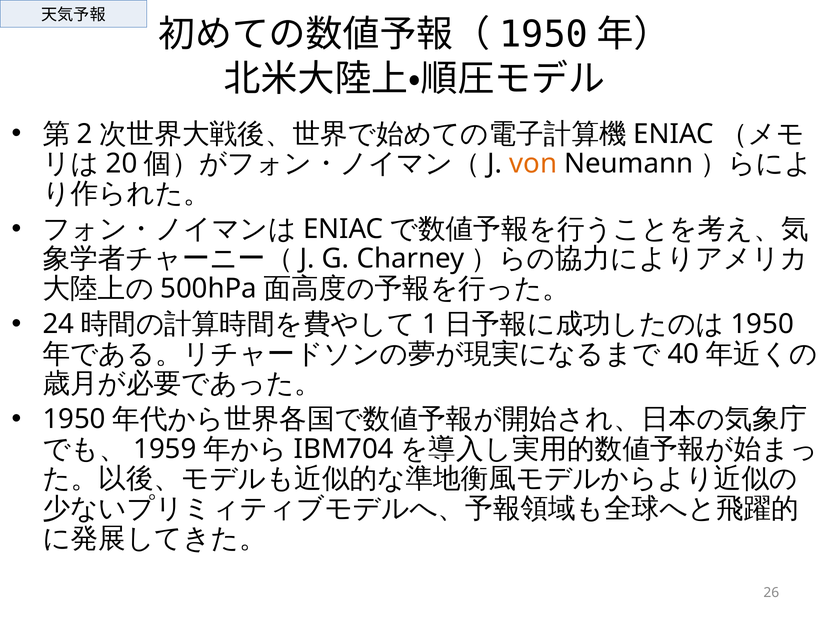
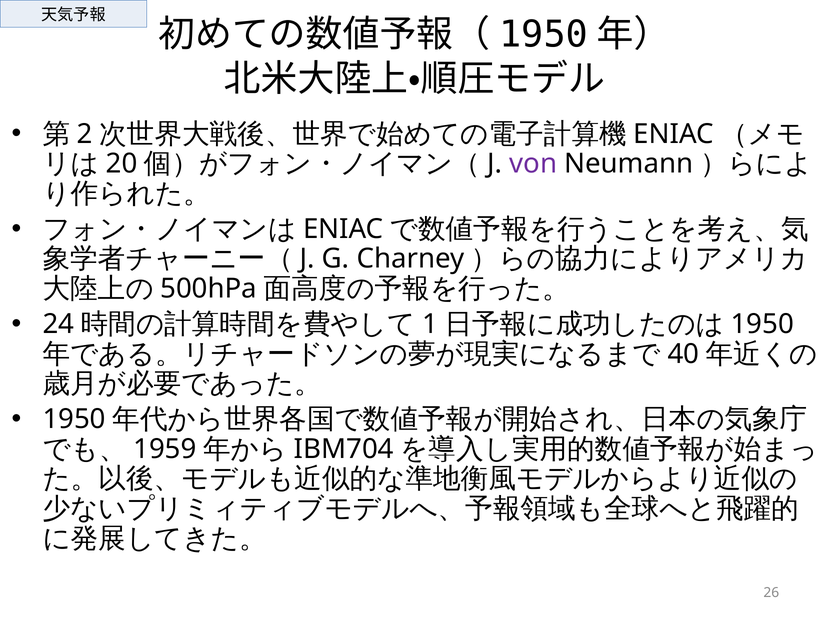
von colour: orange -> purple
